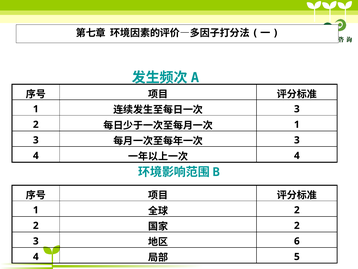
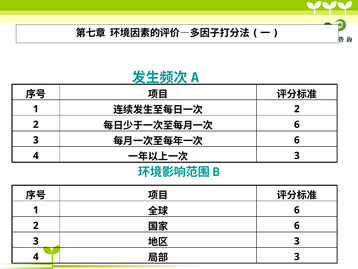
3 at (297, 109): 3 -> 2
1 at (297, 124): 1 -> 6
3 at (297, 140): 3 -> 6
4 at (297, 155): 4 -> 3
2 at (297, 210): 2 -> 6
2 at (297, 225): 2 -> 6
6 at (297, 241): 6 -> 3
5 at (297, 256): 5 -> 3
